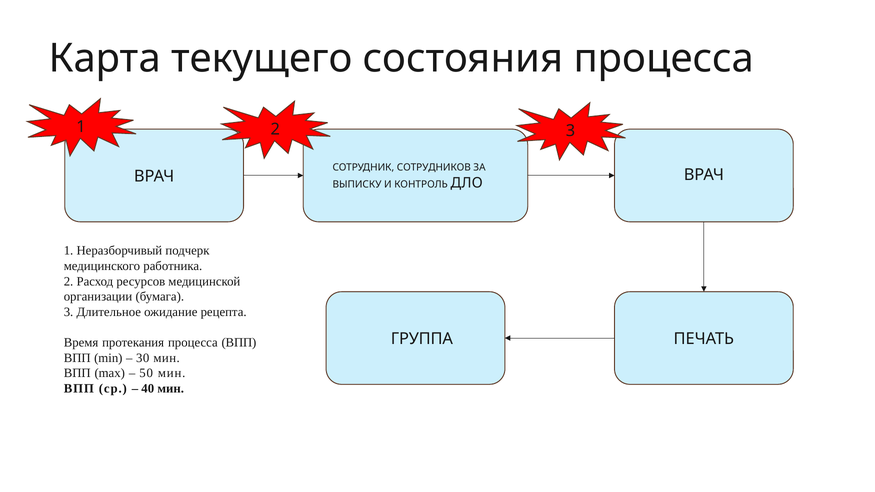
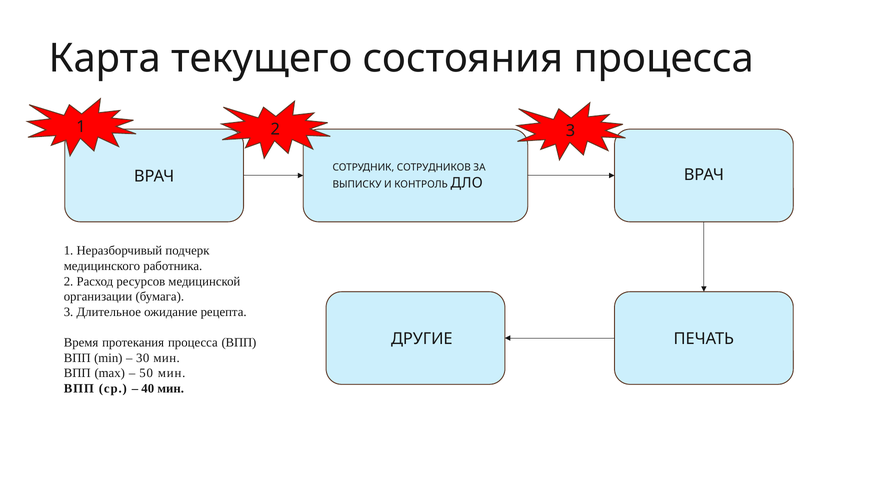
ГРУППА: ГРУППА -> ДРУГИЕ
